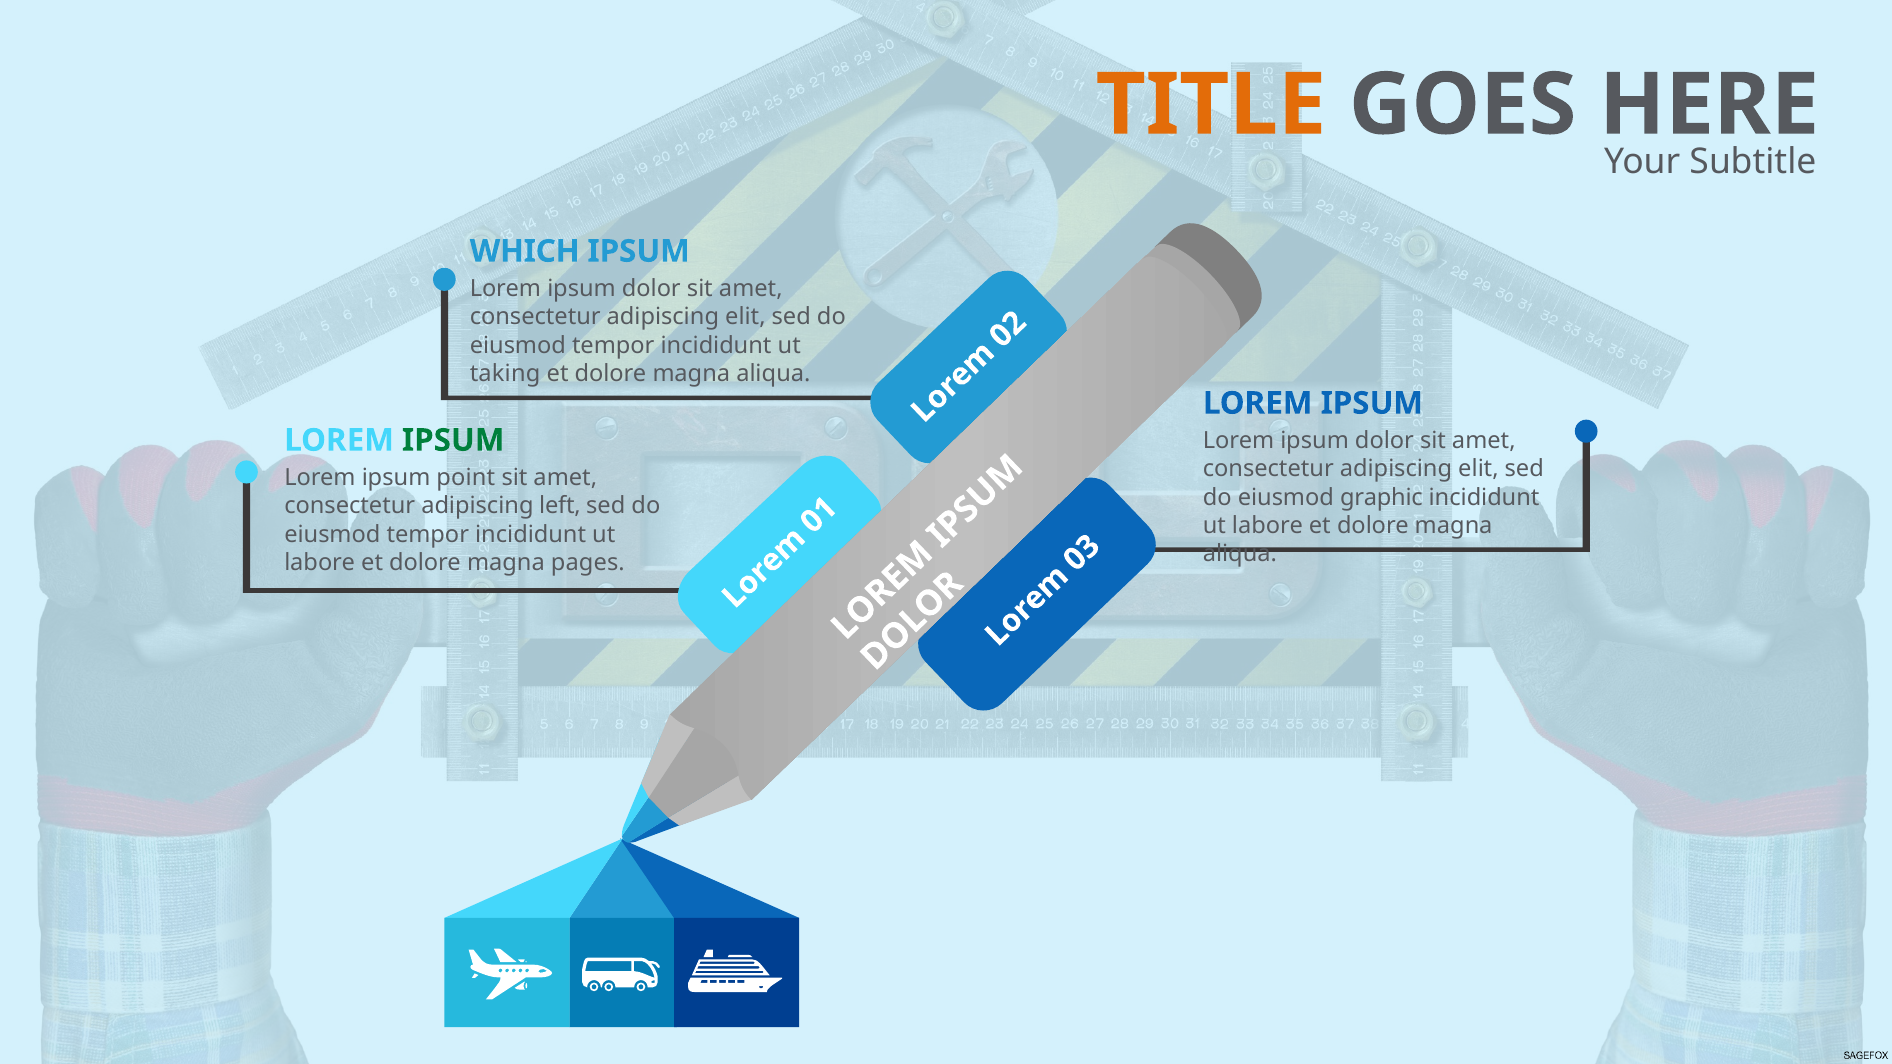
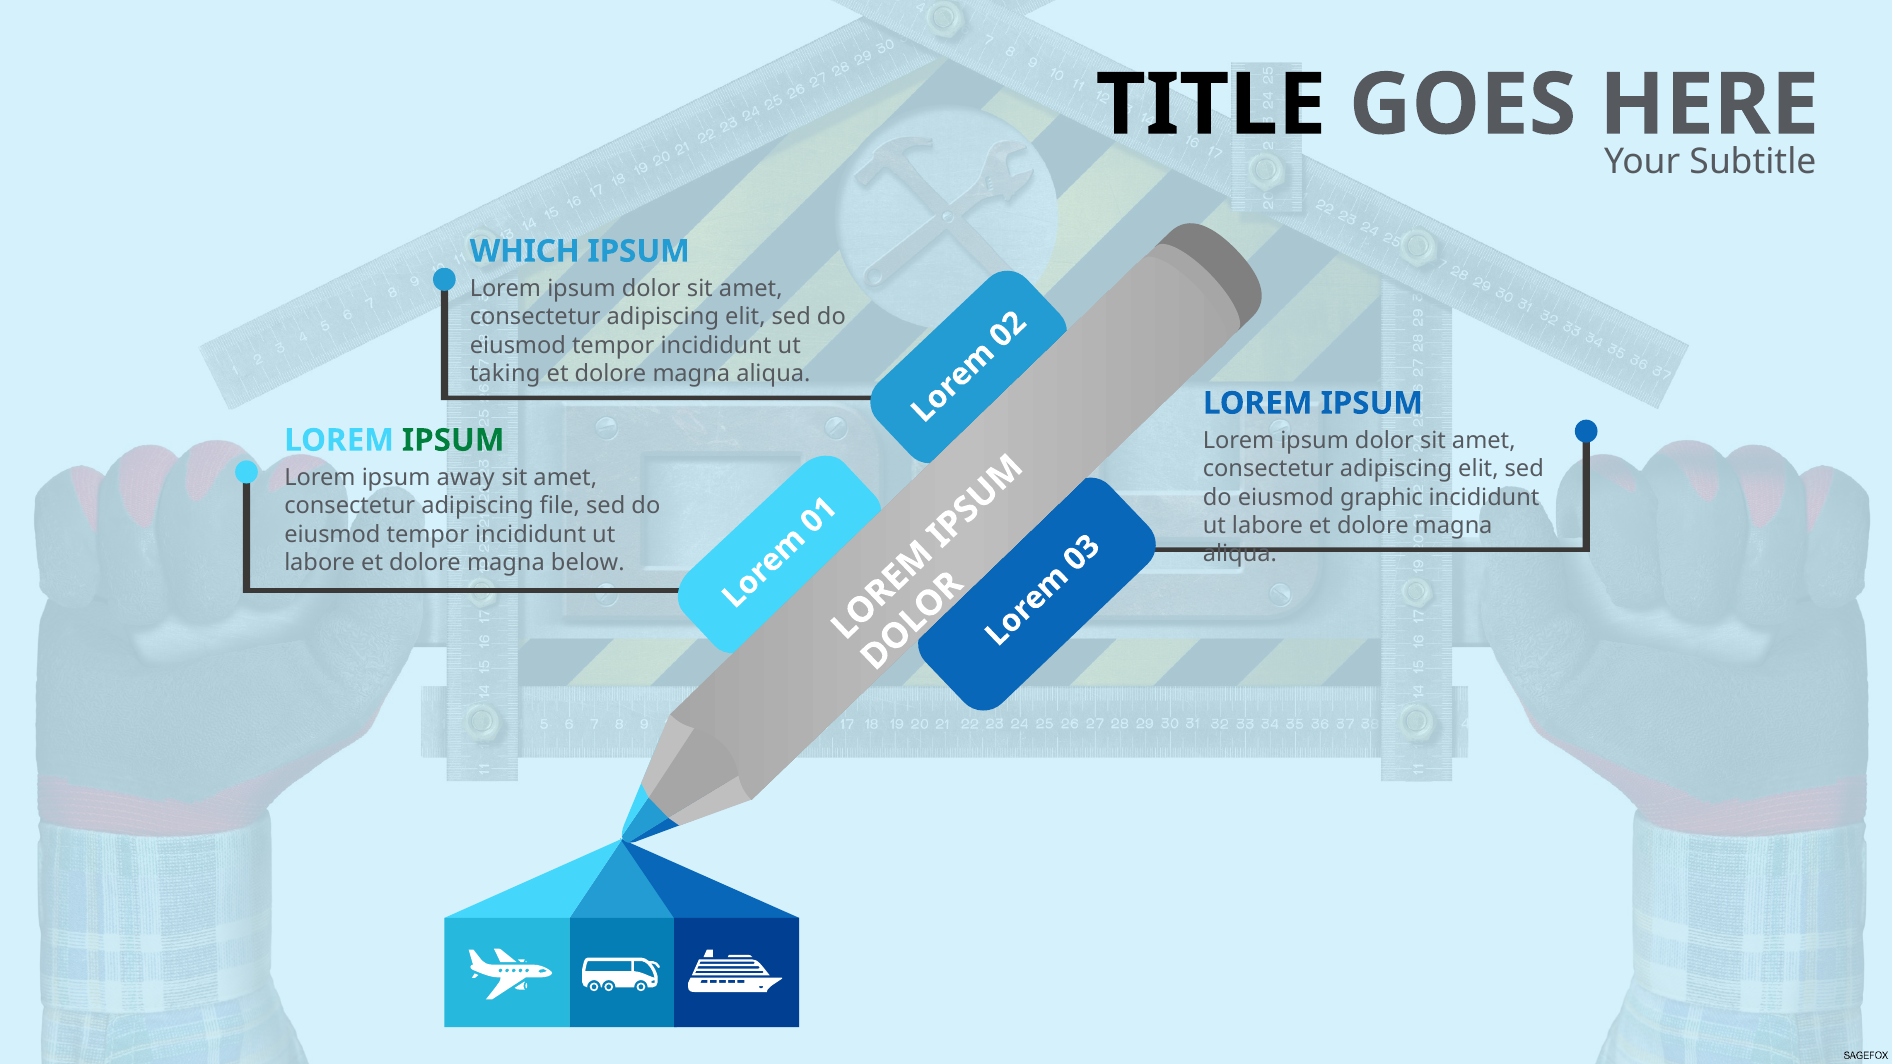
TITLE colour: orange -> black
point: point -> away
left: left -> file
pages: pages -> below
